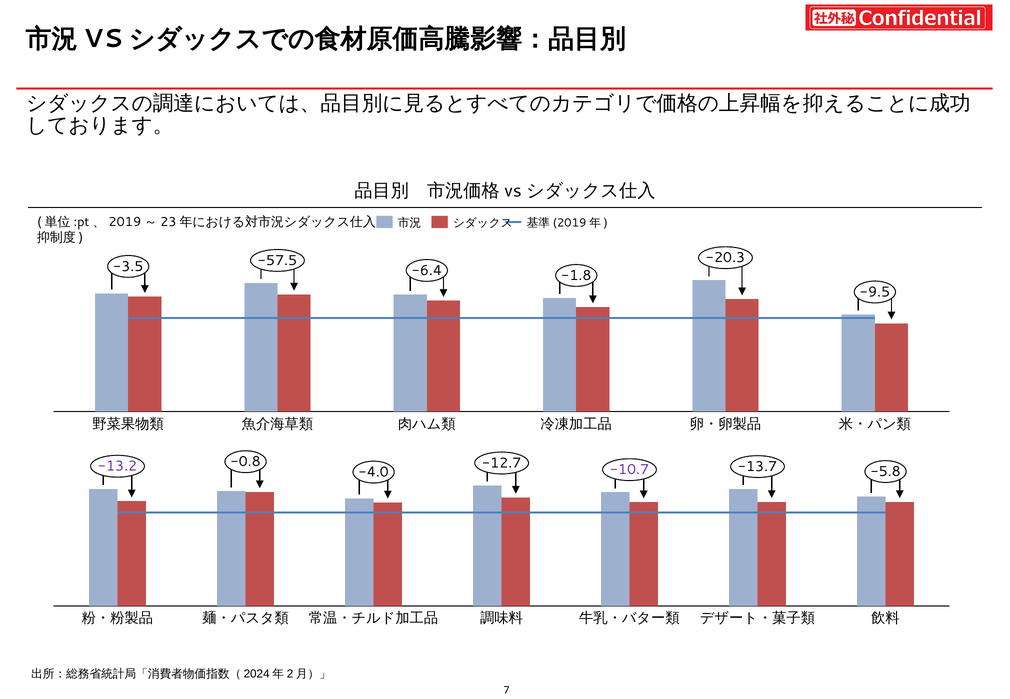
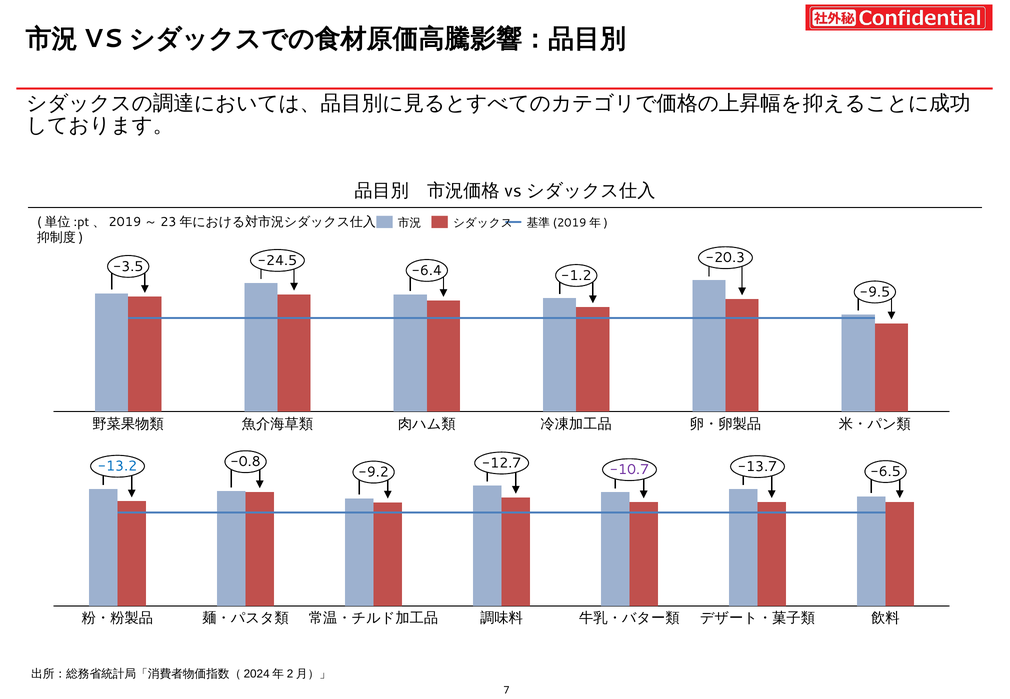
-57.5: -57.5 -> -24.5
-1.8: -1.8 -> -1.2
-5.8: -5.8 -> -6.5
-13.2 colour: purple -> blue
-4.0: -4.0 -> -9.2
